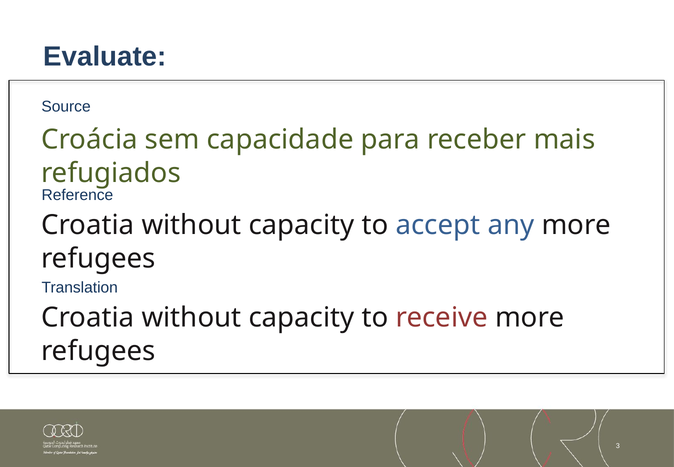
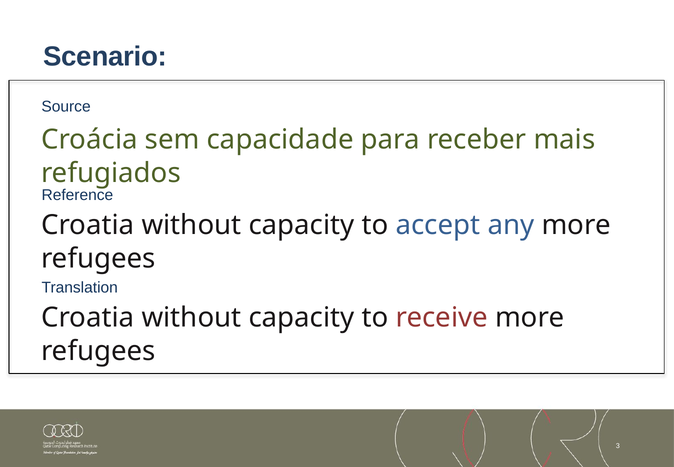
Evaluate: Evaluate -> Scenario
